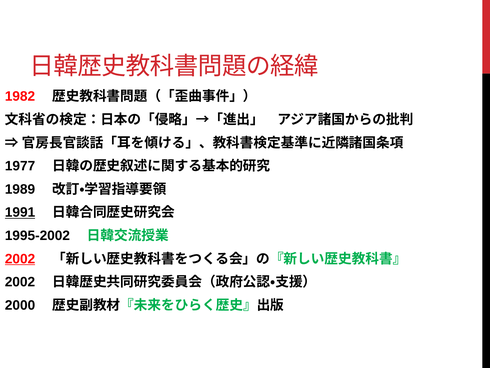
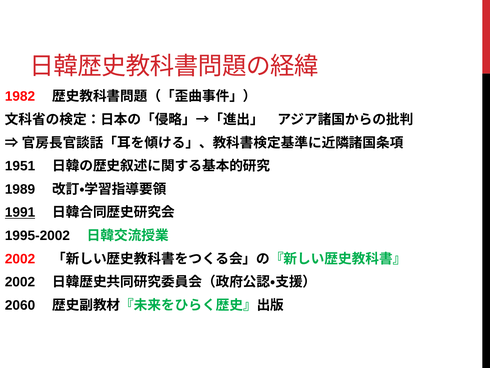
1977: 1977 -> 1951
2002 at (20, 259) underline: present -> none
2000: 2000 -> 2060
